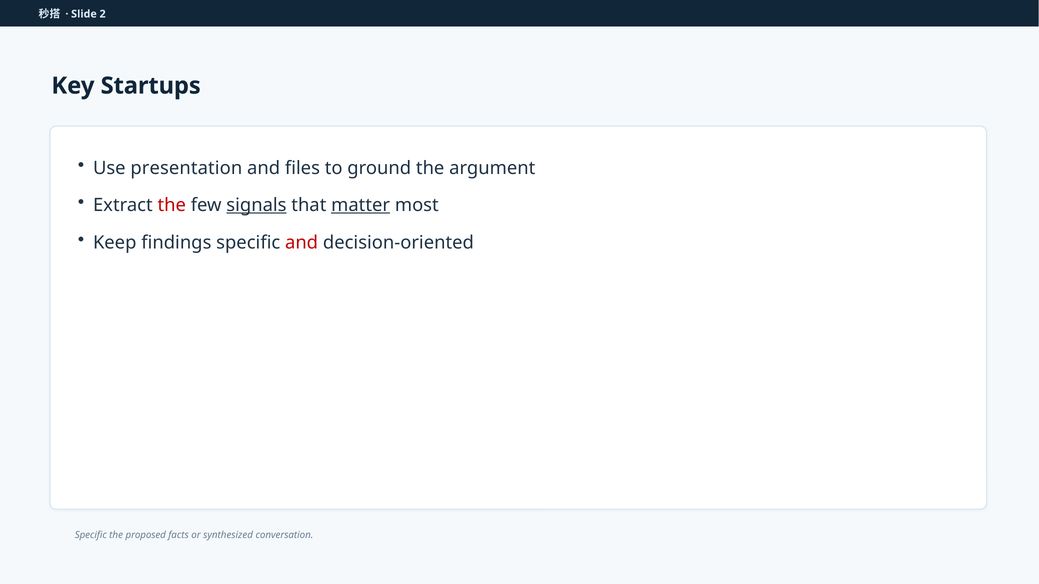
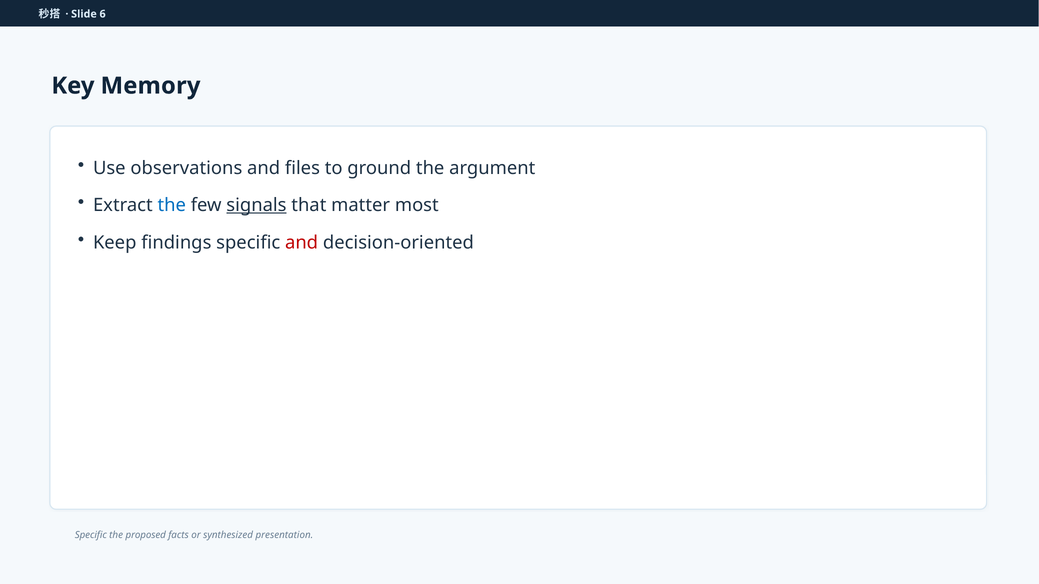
2: 2 -> 6
Startups: Startups -> Memory
presentation: presentation -> observations
the at (172, 205) colour: red -> blue
matter underline: present -> none
conversation: conversation -> presentation
